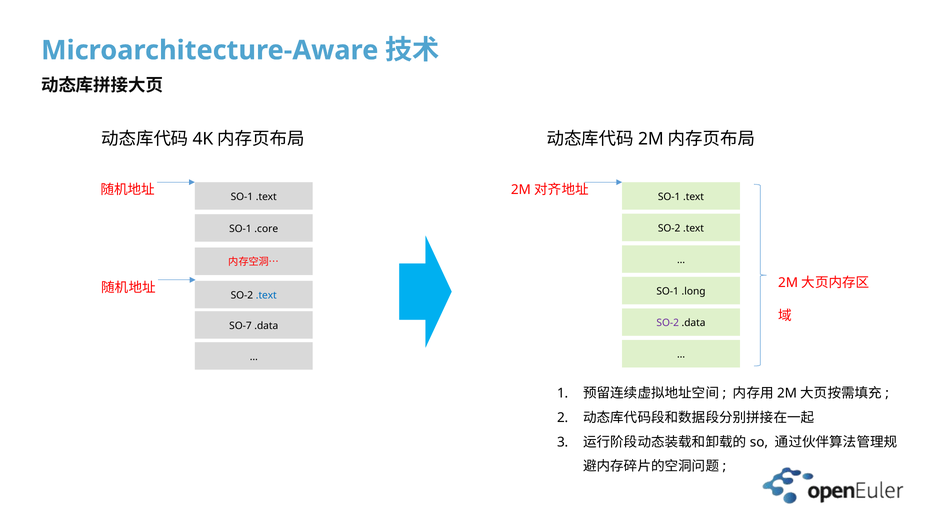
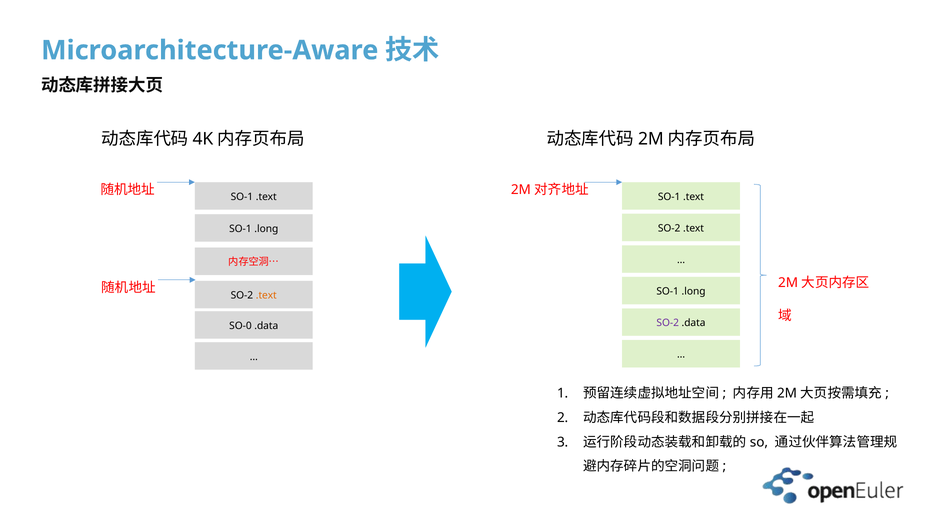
.core at (266, 229): .core -> .long
.text at (266, 295) colour: blue -> orange
SO-7: SO-7 -> SO-0
